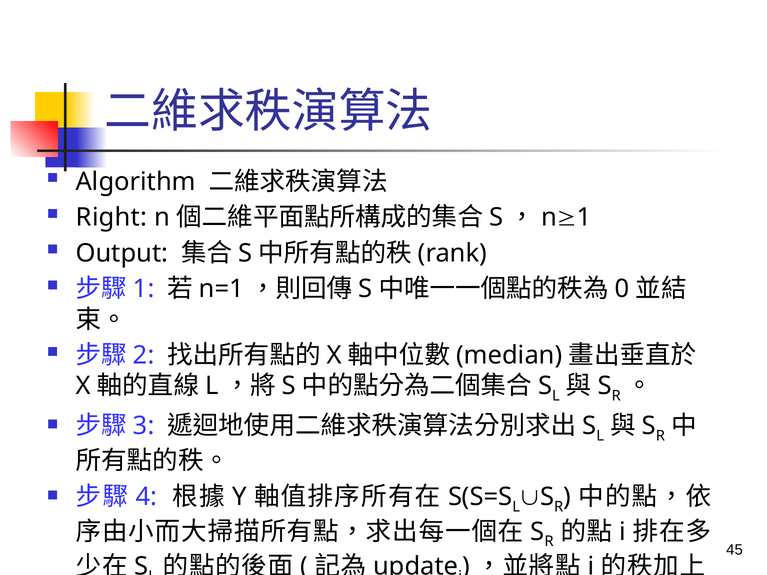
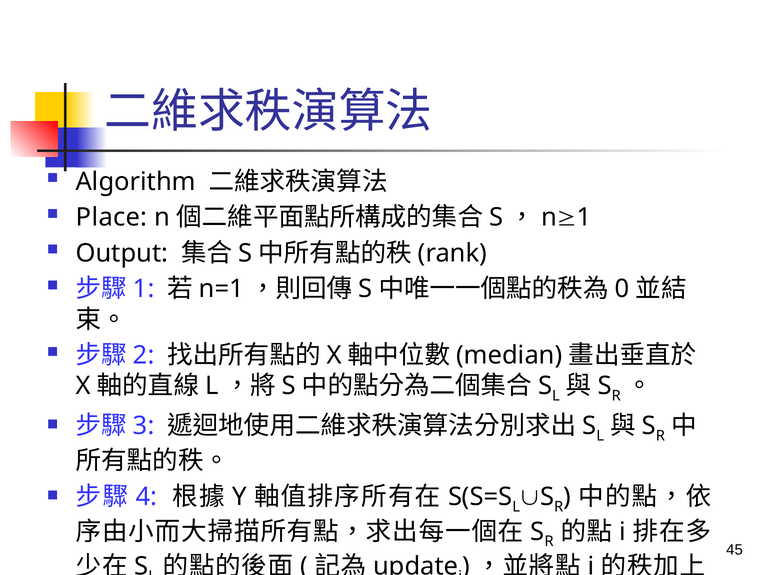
Right: Right -> Place
